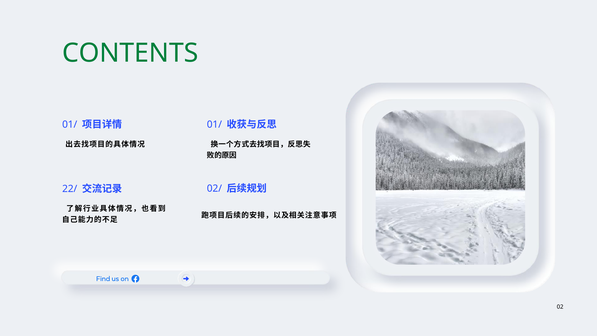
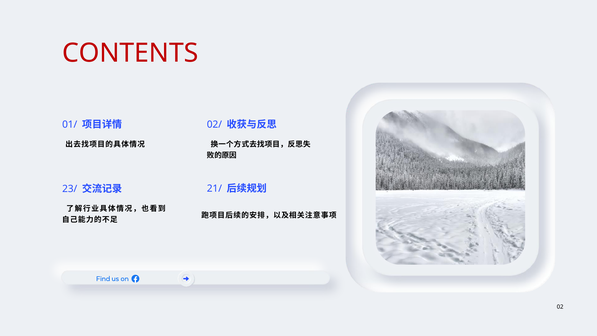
CONTENTS colour: green -> red
01/ at (214, 124): 01/ -> 02/
02/: 02/ -> 21/
22/: 22/ -> 23/
